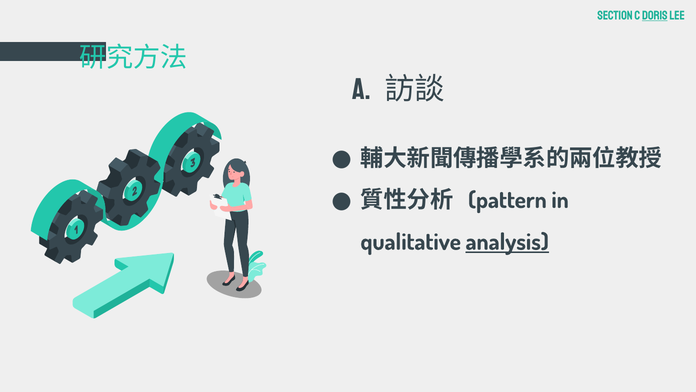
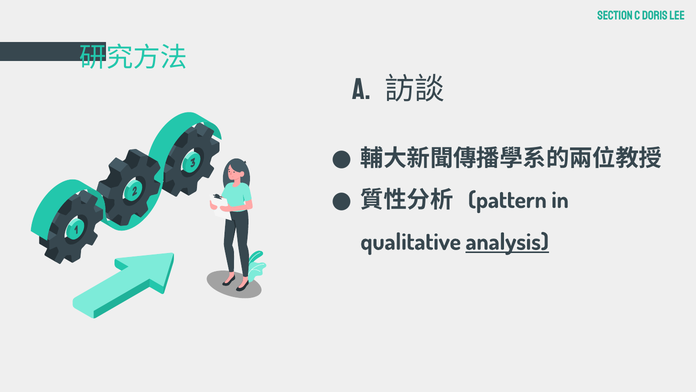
Doris underline: present -> none
